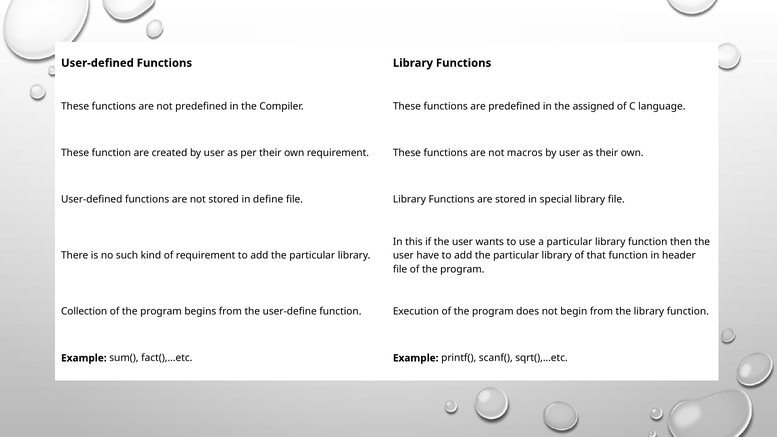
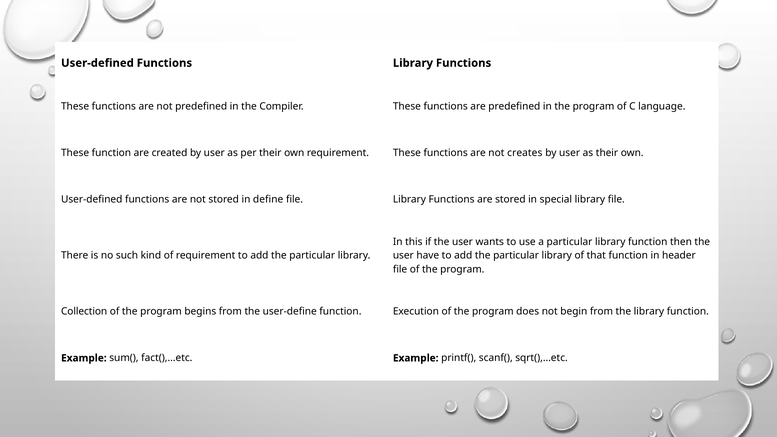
in the assigned: assigned -> program
macros: macros -> creates
